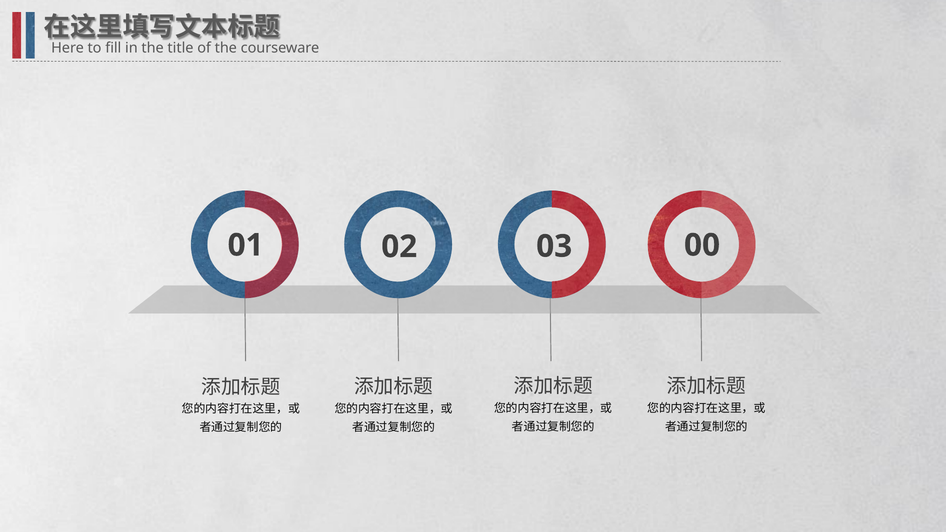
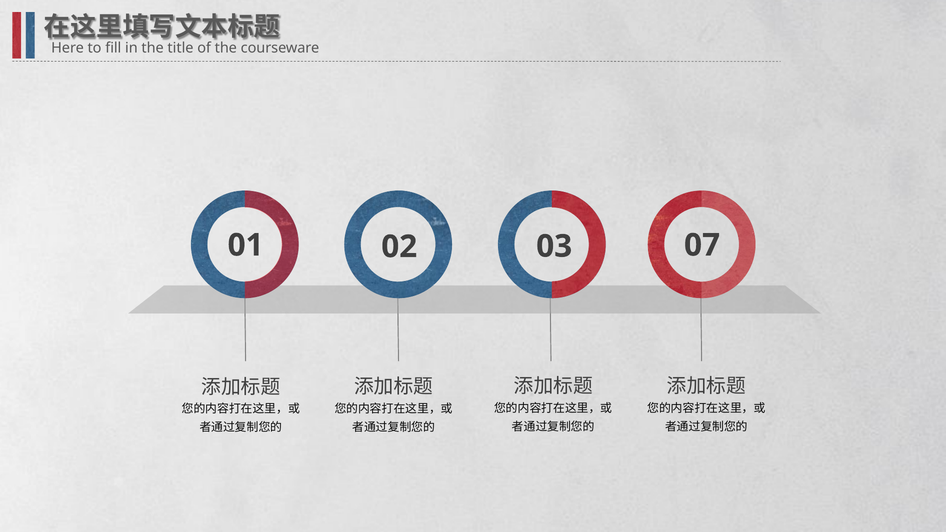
00: 00 -> 07
